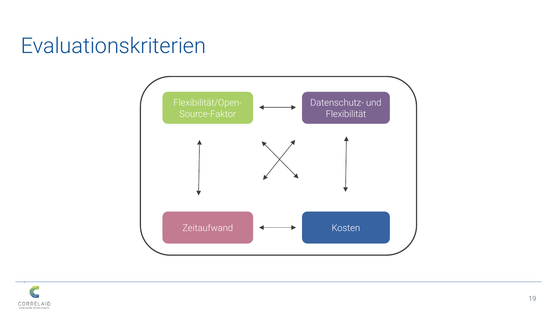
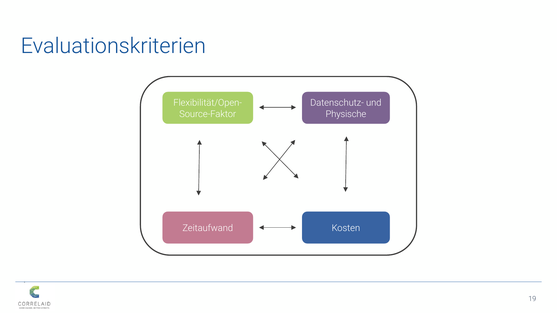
Flexibilität: Flexibilität -> Physische
